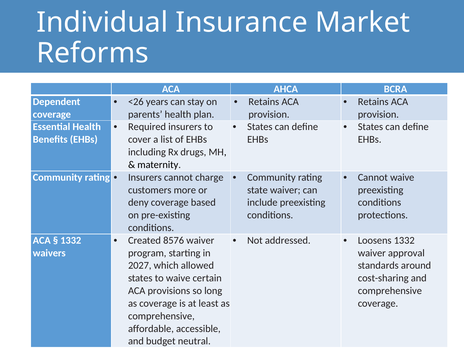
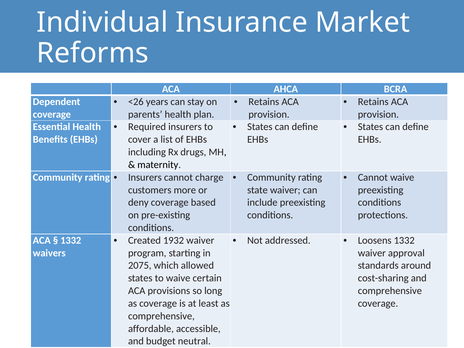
8576: 8576 -> 1932
2027: 2027 -> 2075
